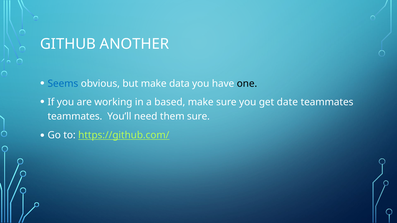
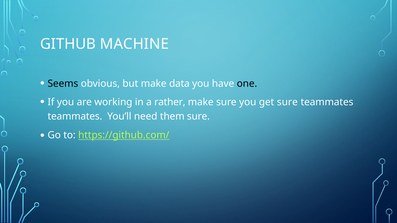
ANOTHER: ANOTHER -> MACHINE
Seems colour: blue -> black
based: based -> rather
get date: date -> sure
